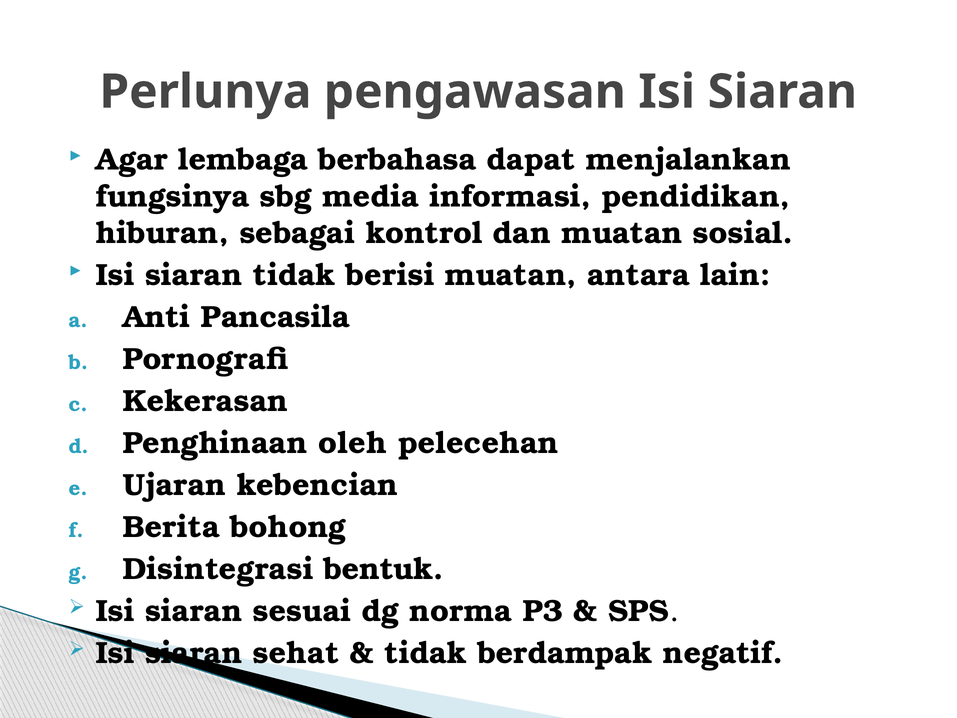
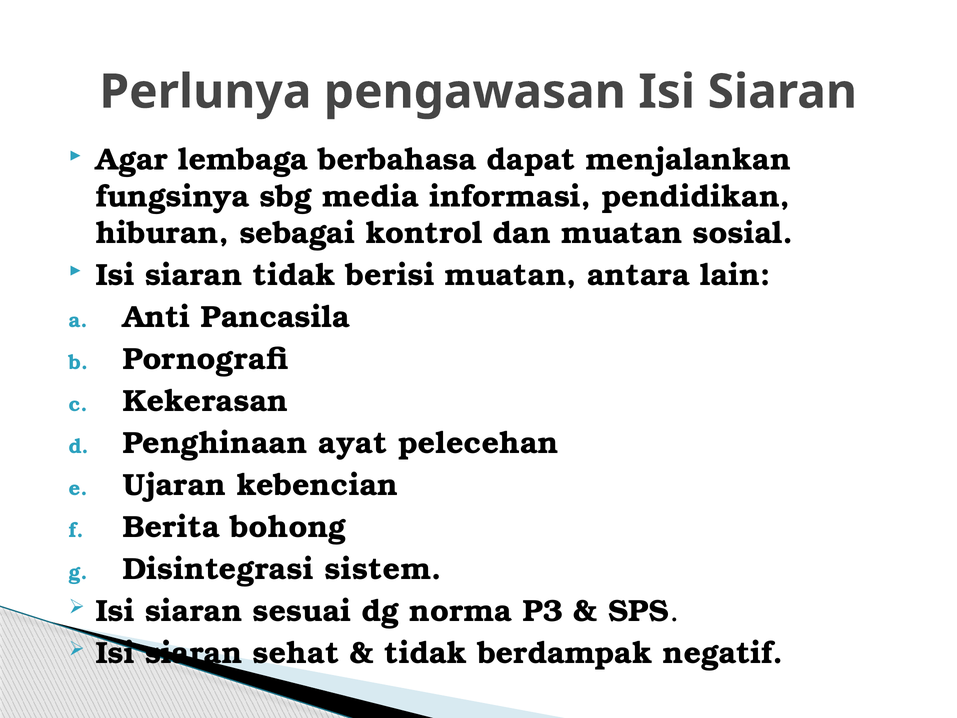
oleh: oleh -> ayat
bentuk: bentuk -> sistem
